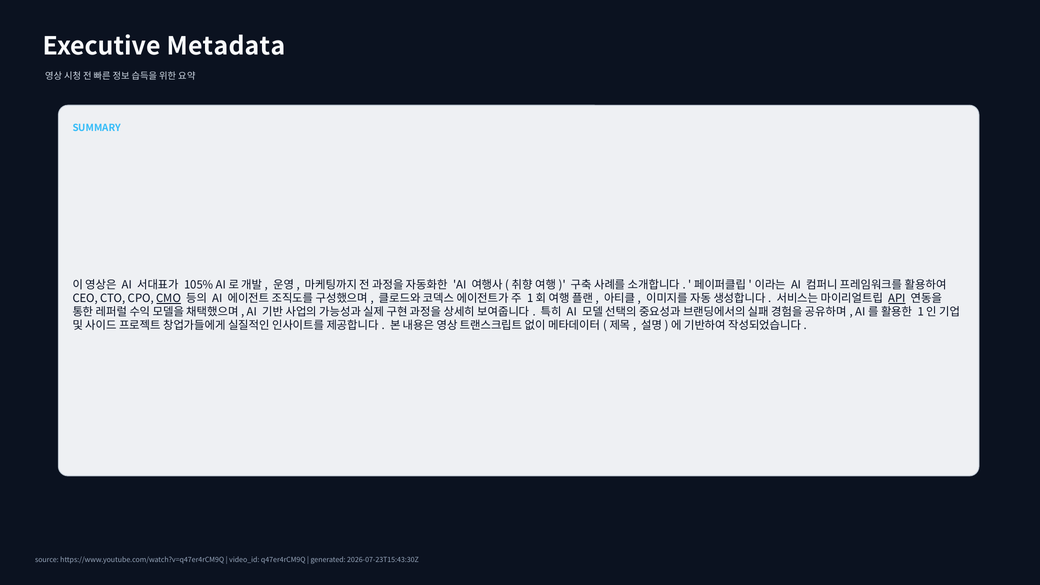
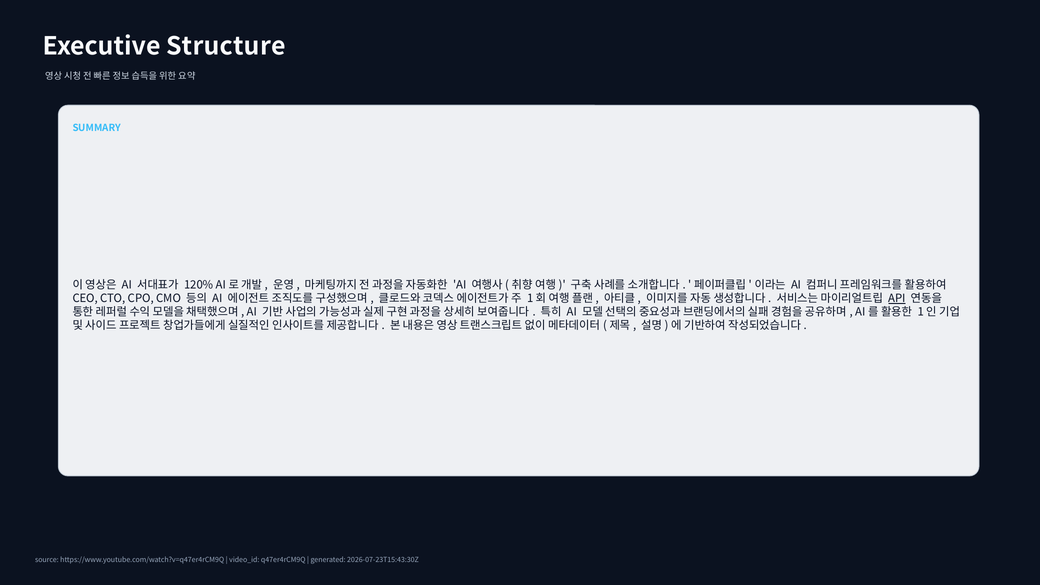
Metadata: Metadata -> Structure
105%: 105% -> 120%
CMO underline: present -> none
